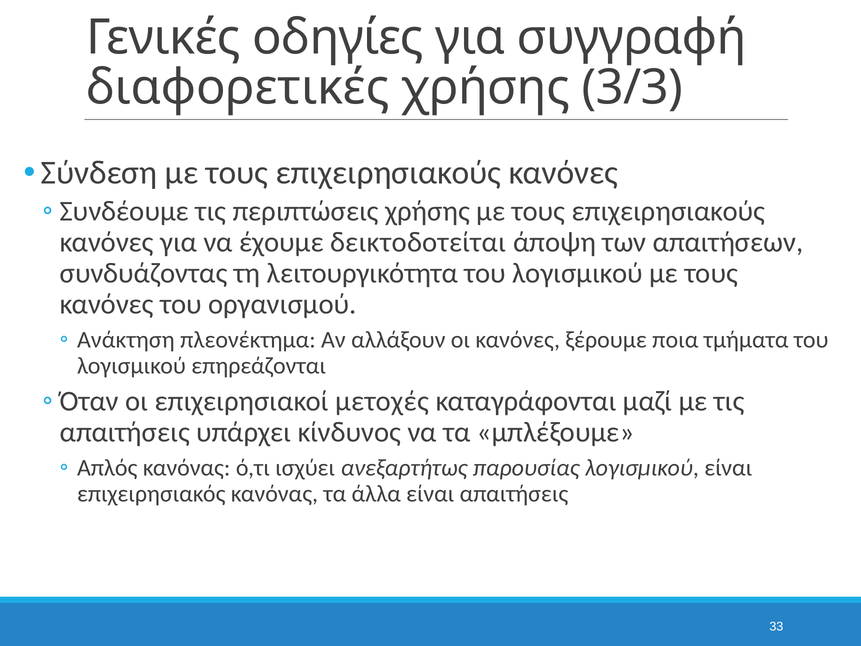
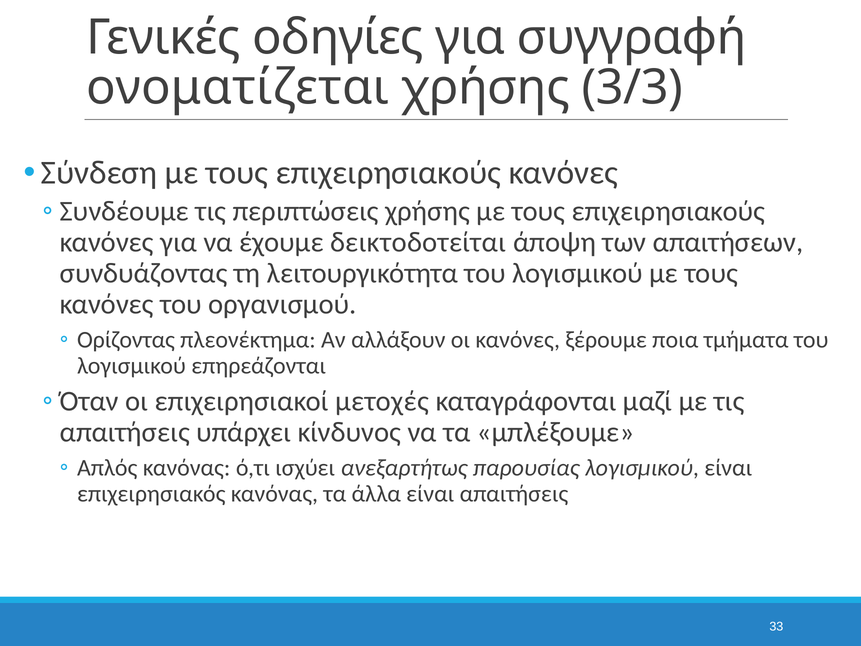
διαφορετικές: διαφορετικές -> ονοματίζεται
Ανάκτηση: Ανάκτηση -> Ορίζοντας
